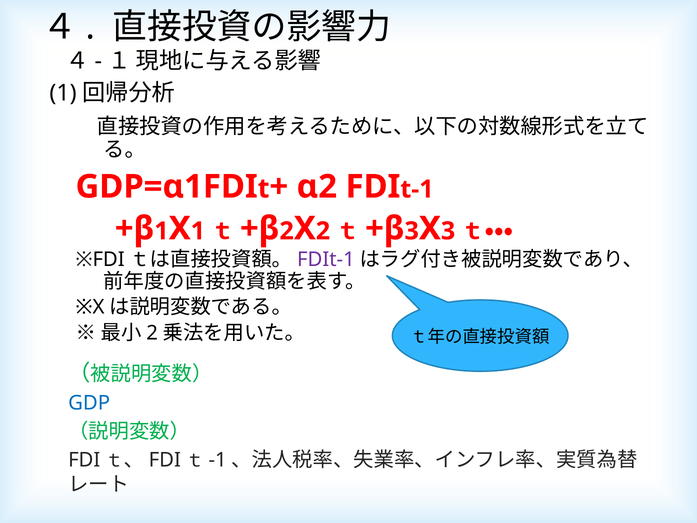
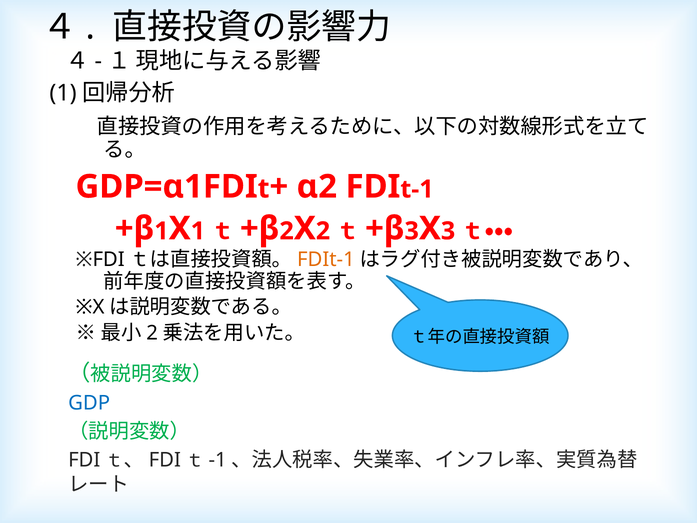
FDIt-1 colour: purple -> orange
